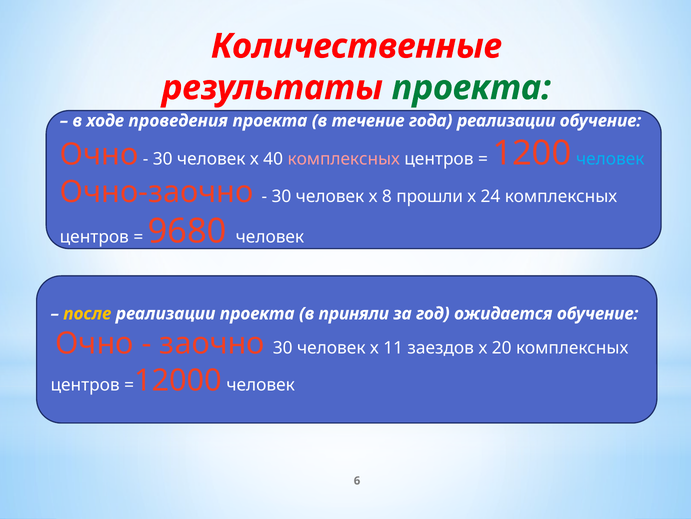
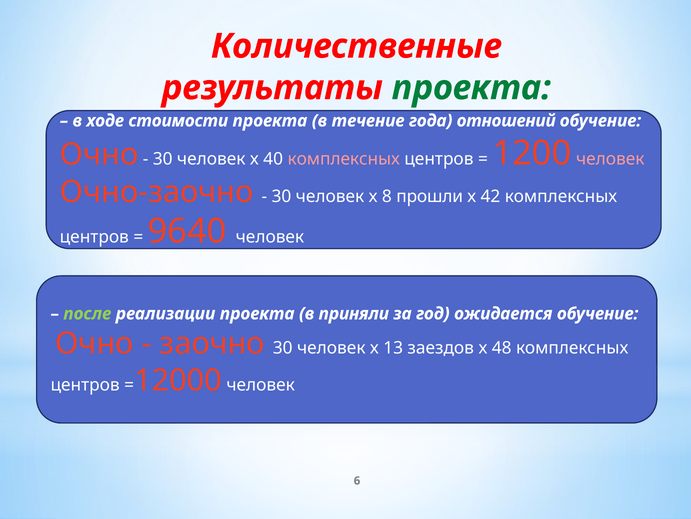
проведения: проведения -> стоимости
года реализации: реализации -> отношений
человек at (610, 159) colour: light blue -> pink
24: 24 -> 42
9680: 9680 -> 9640
после colour: yellow -> light green
11: 11 -> 13
20: 20 -> 48
